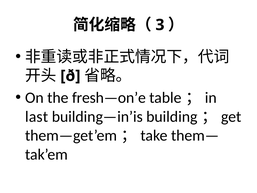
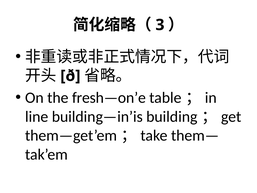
last: last -> line
